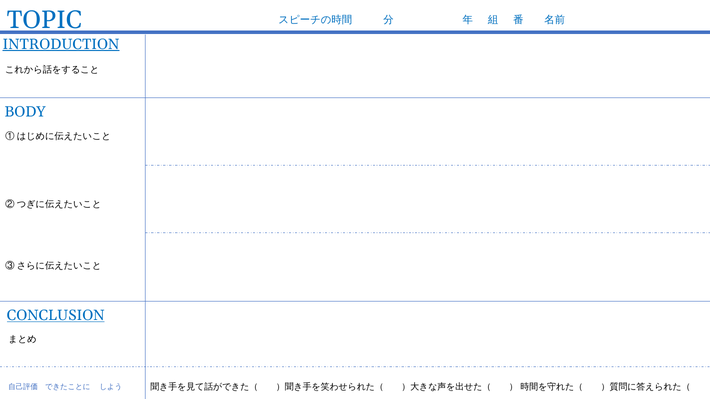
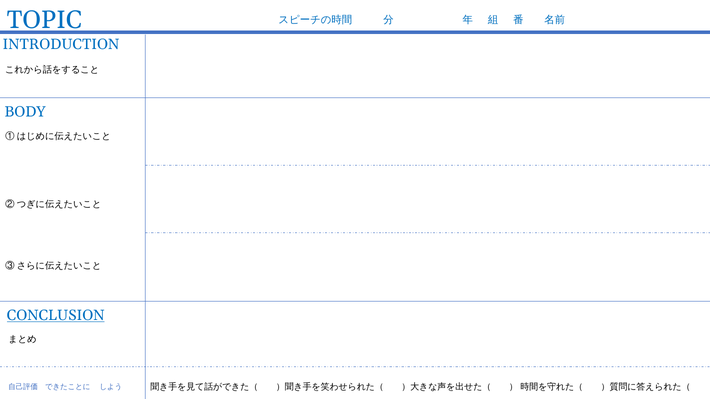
INTRODUCTION underline: present -> none
